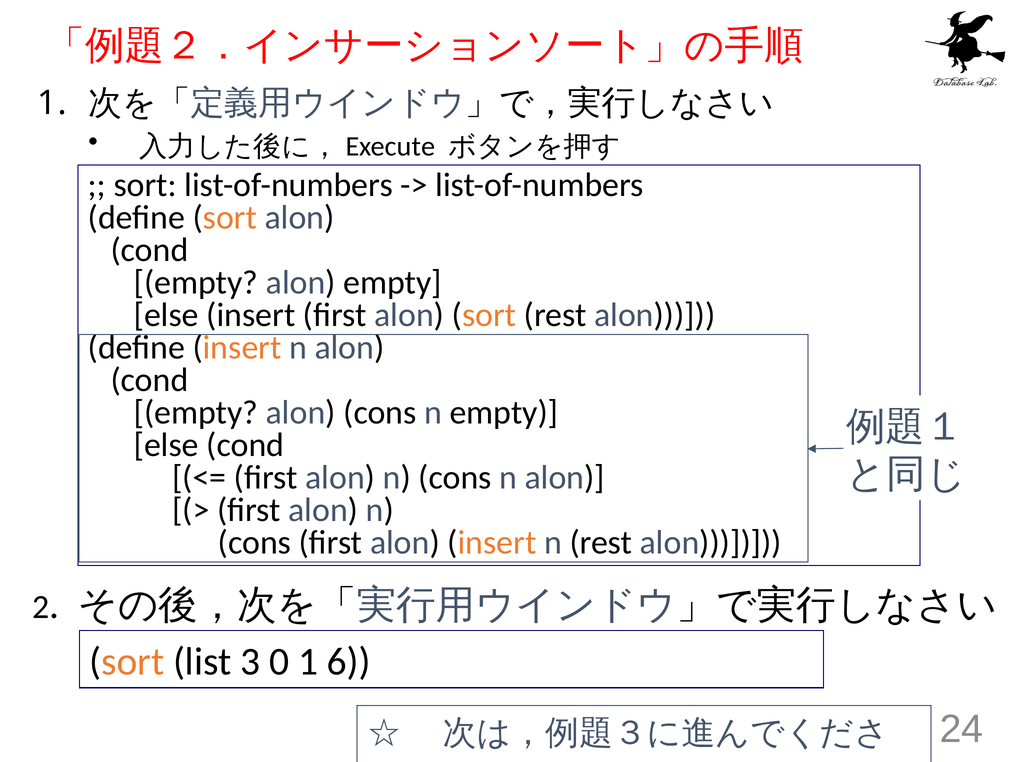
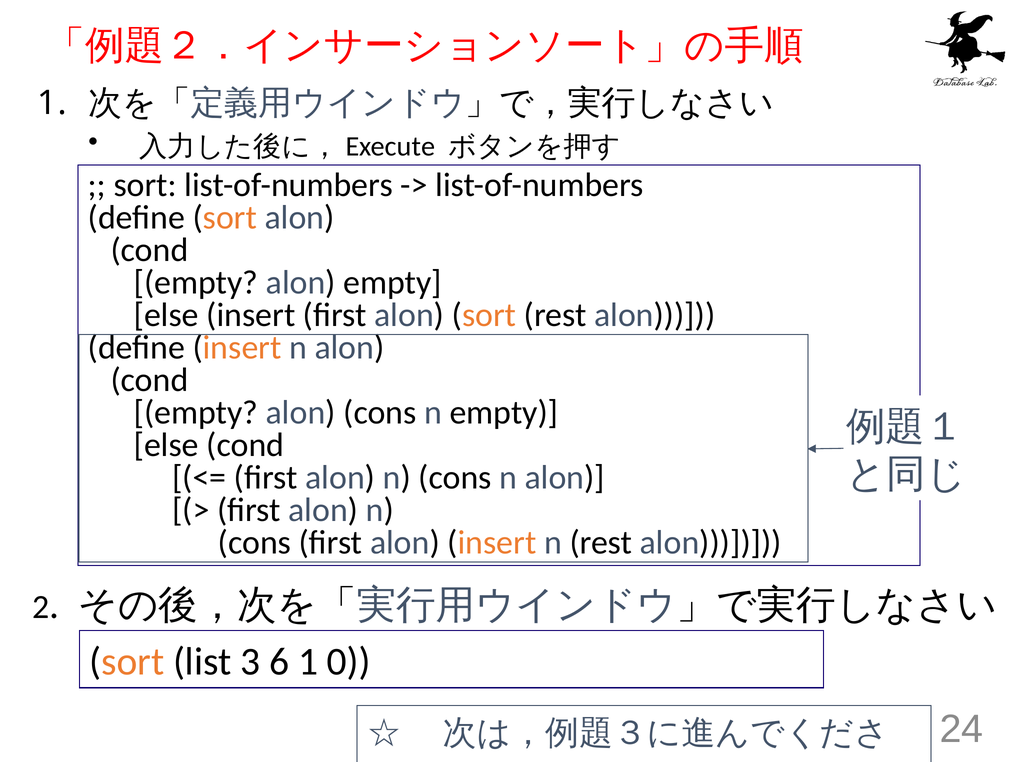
0: 0 -> 6
6: 6 -> 0
